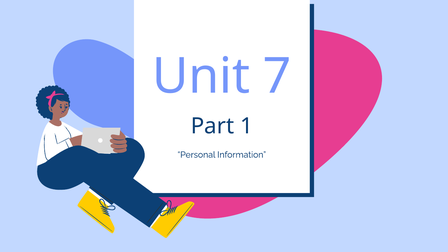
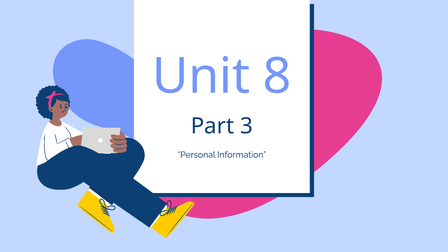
7: 7 -> 8
1: 1 -> 3
